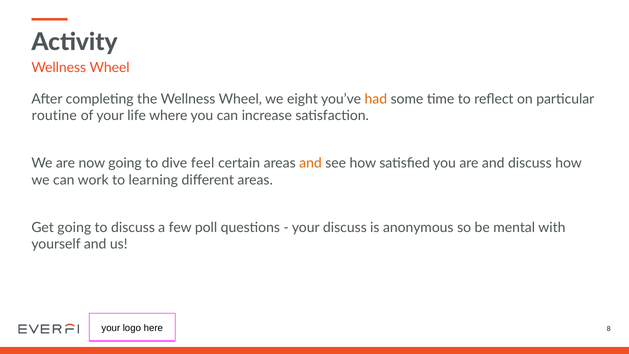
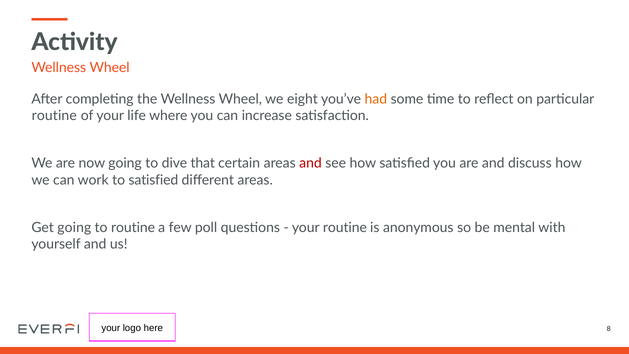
feel: feel -> that
and at (310, 163) colour: orange -> red
to learning: learning -> satisfied
to discuss: discuss -> routine
your discuss: discuss -> routine
